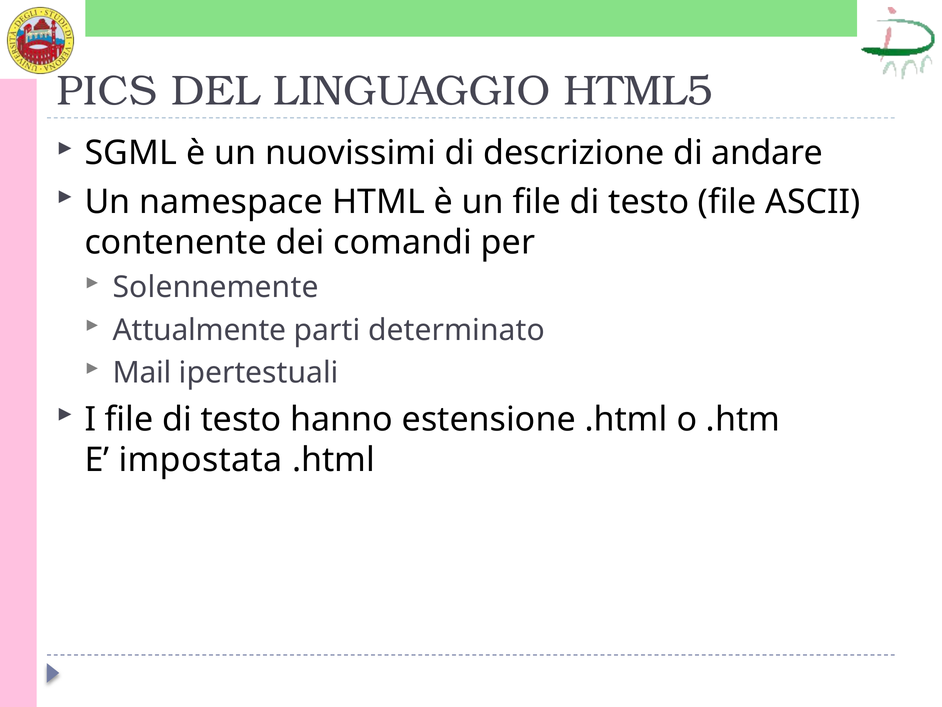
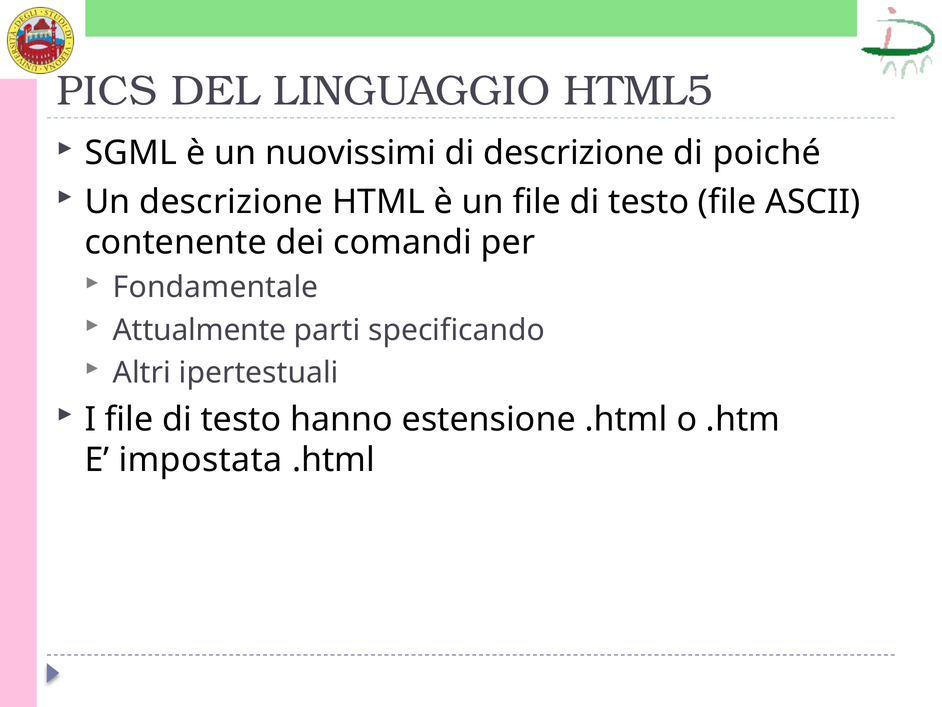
andare: andare -> poiché
Un namespace: namespace -> descrizione
Solennemente: Solennemente -> Fondamentale
determinato: determinato -> specificando
Mail: Mail -> Altri
